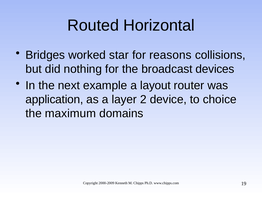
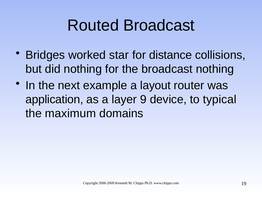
Routed Horizontal: Horizontal -> Broadcast
reasons: reasons -> distance
broadcast devices: devices -> nothing
2: 2 -> 9
choice: choice -> typical
